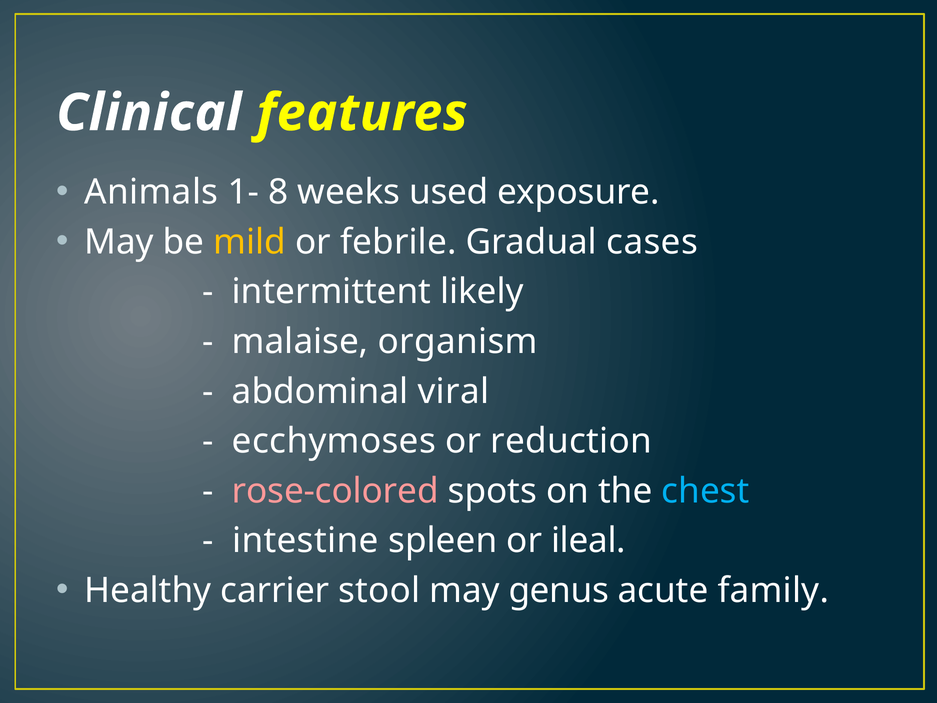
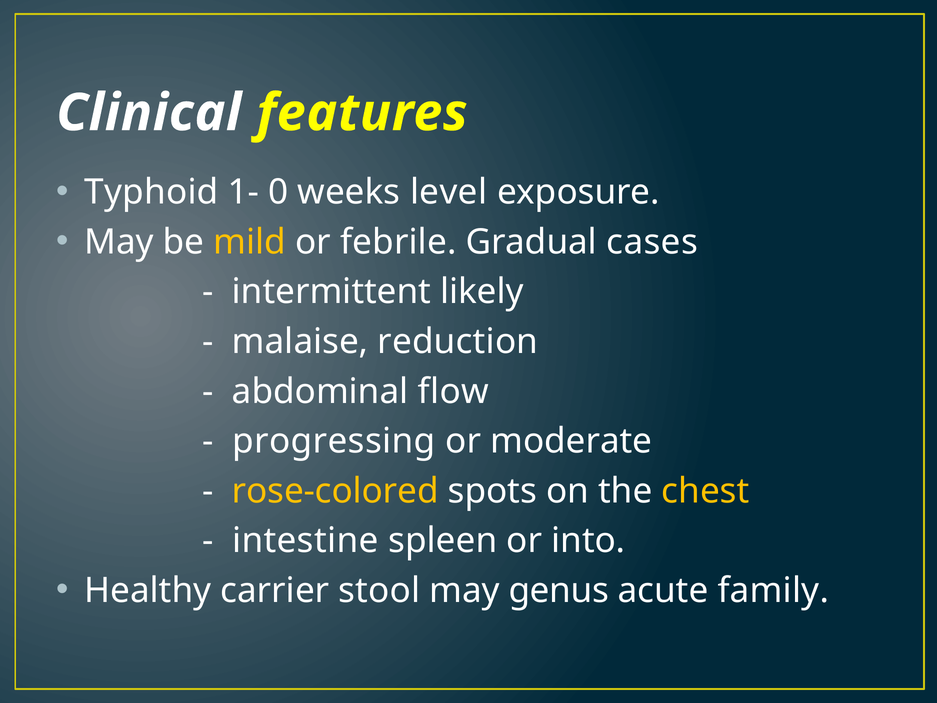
Animals: Animals -> Typhoid
8: 8 -> 0
used: used -> level
organism: organism -> reduction
viral: viral -> flow
ecchymoses: ecchymoses -> progressing
reduction: reduction -> moderate
rose-colored colour: pink -> yellow
chest colour: light blue -> yellow
ileal: ileal -> into
